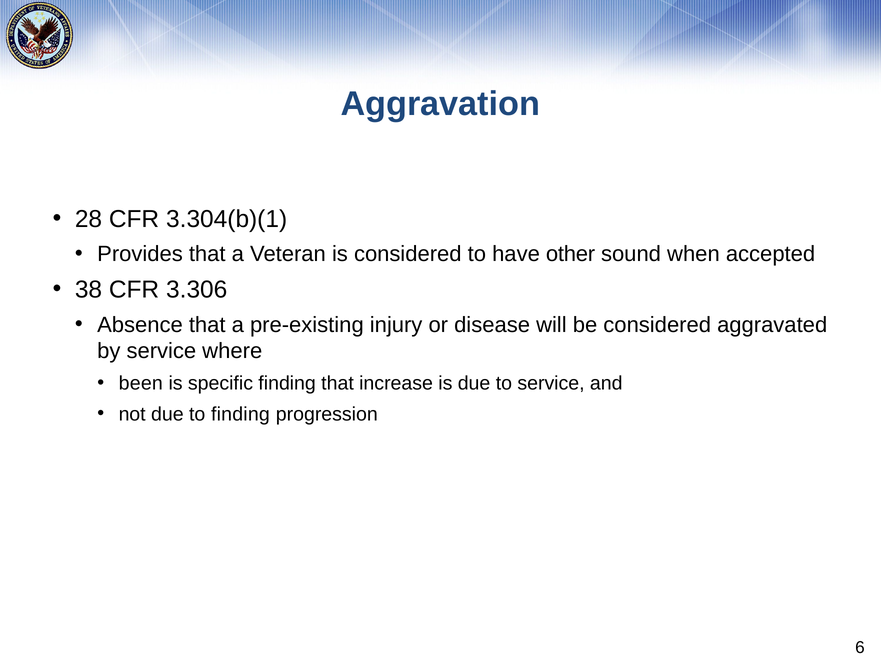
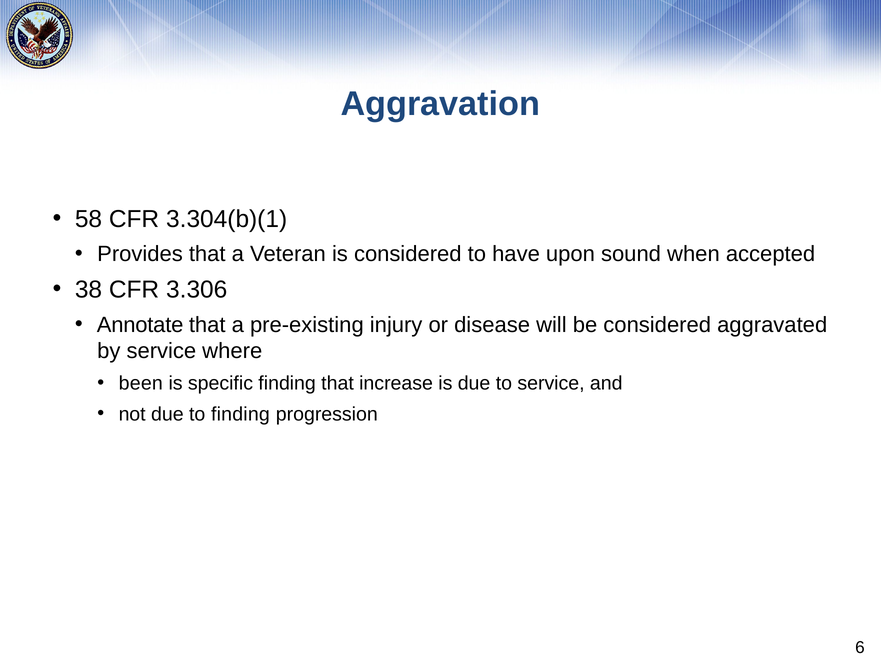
28: 28 -> 58
other: other -> upon
Absence: Absence -> Annotate
